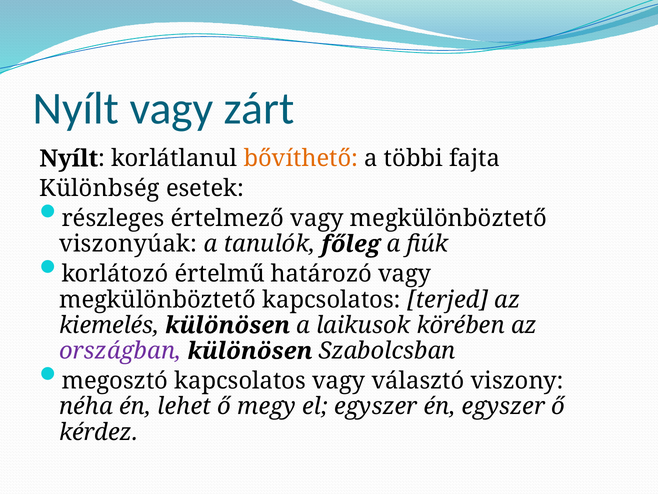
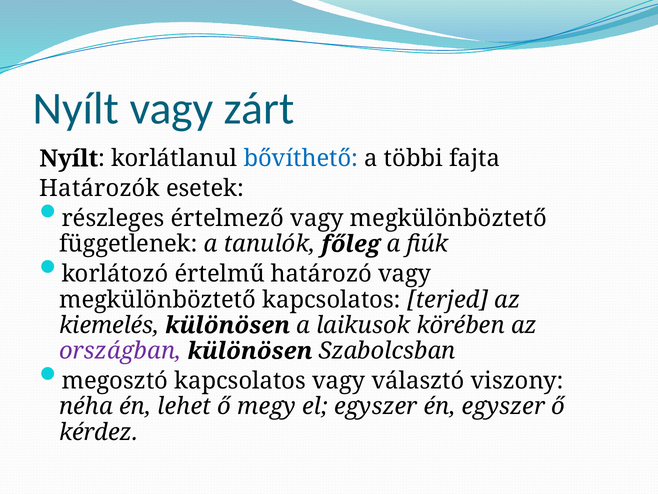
bővíthető colour: orange -> blue
Különbség: Különbség -> Határozók
viszonyúak: viszonyúak -> függetlenek
